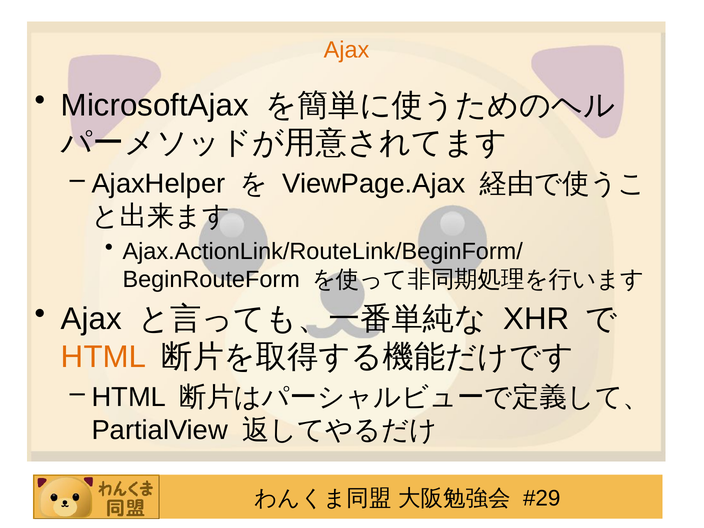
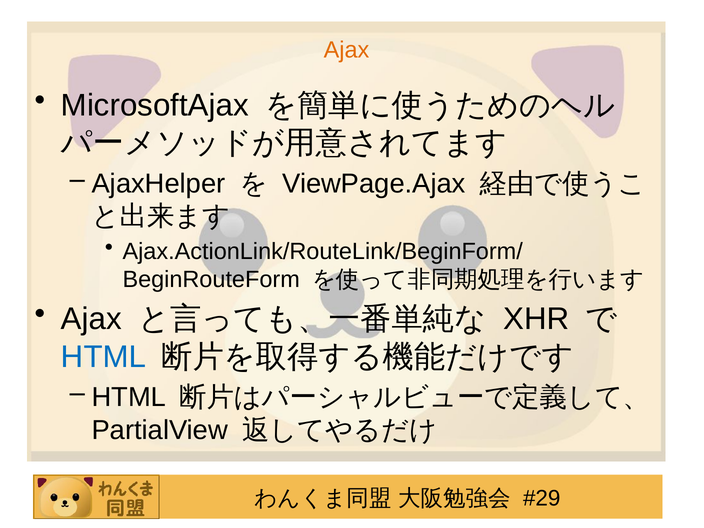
HTML at (104, 357) colour: orange -> blue
